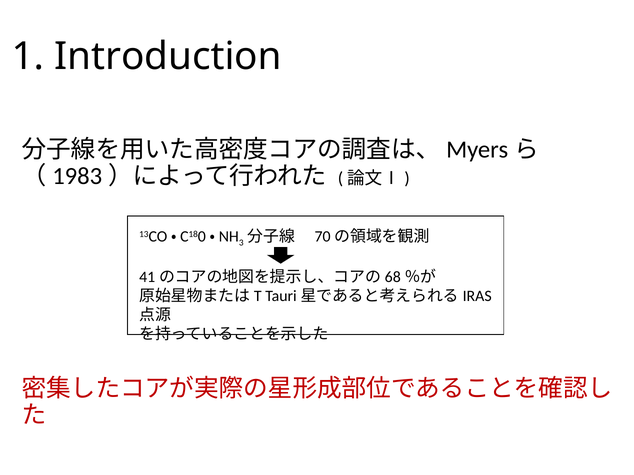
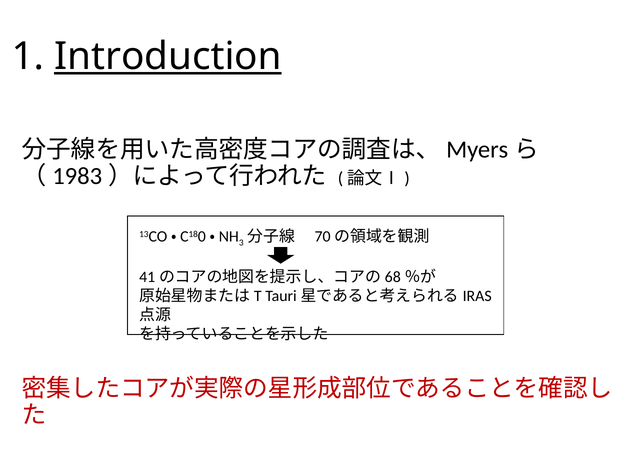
Introduction underline: none -> present
